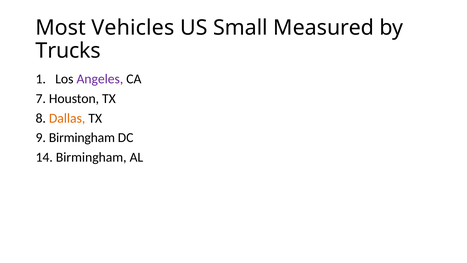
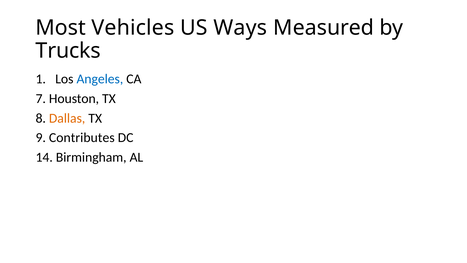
Small: Small -> Ways
Angeles colour: purple -> blue
9 Birmingham: Birmingham -> Contributes
